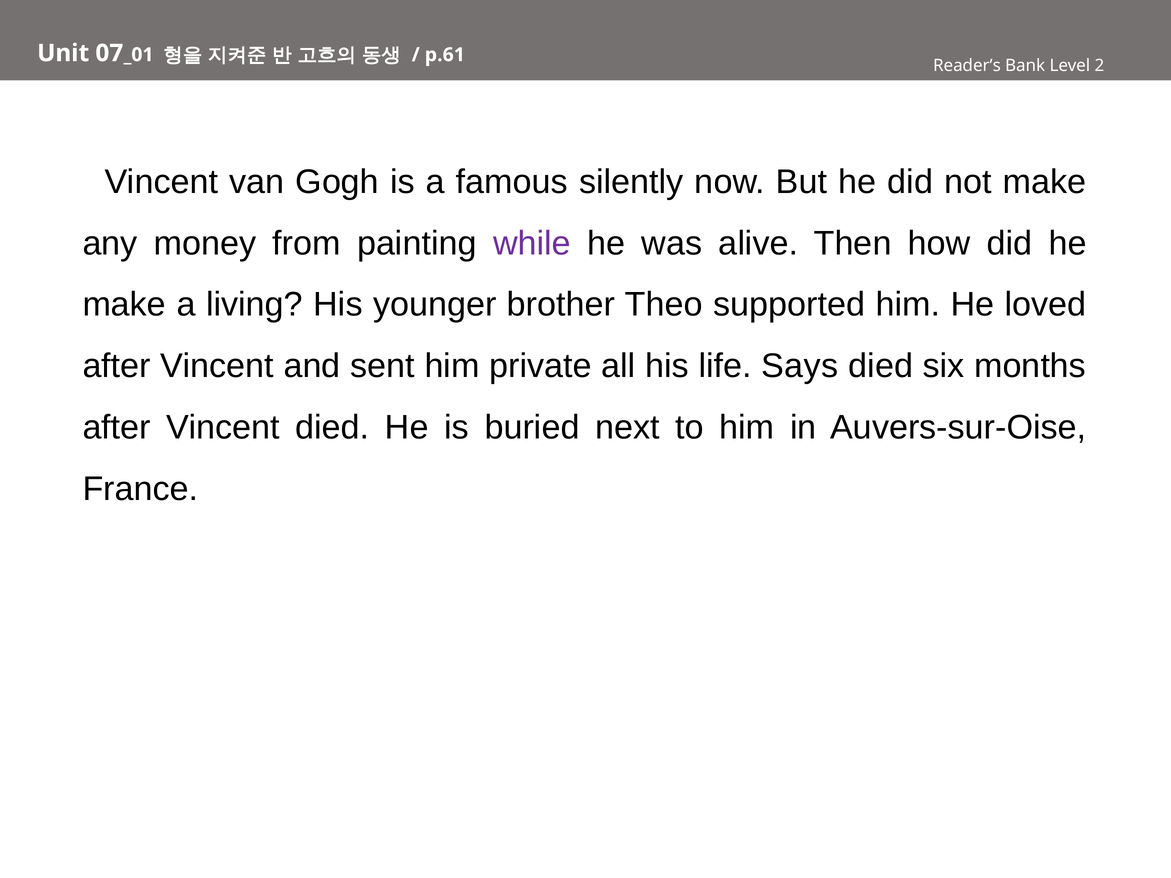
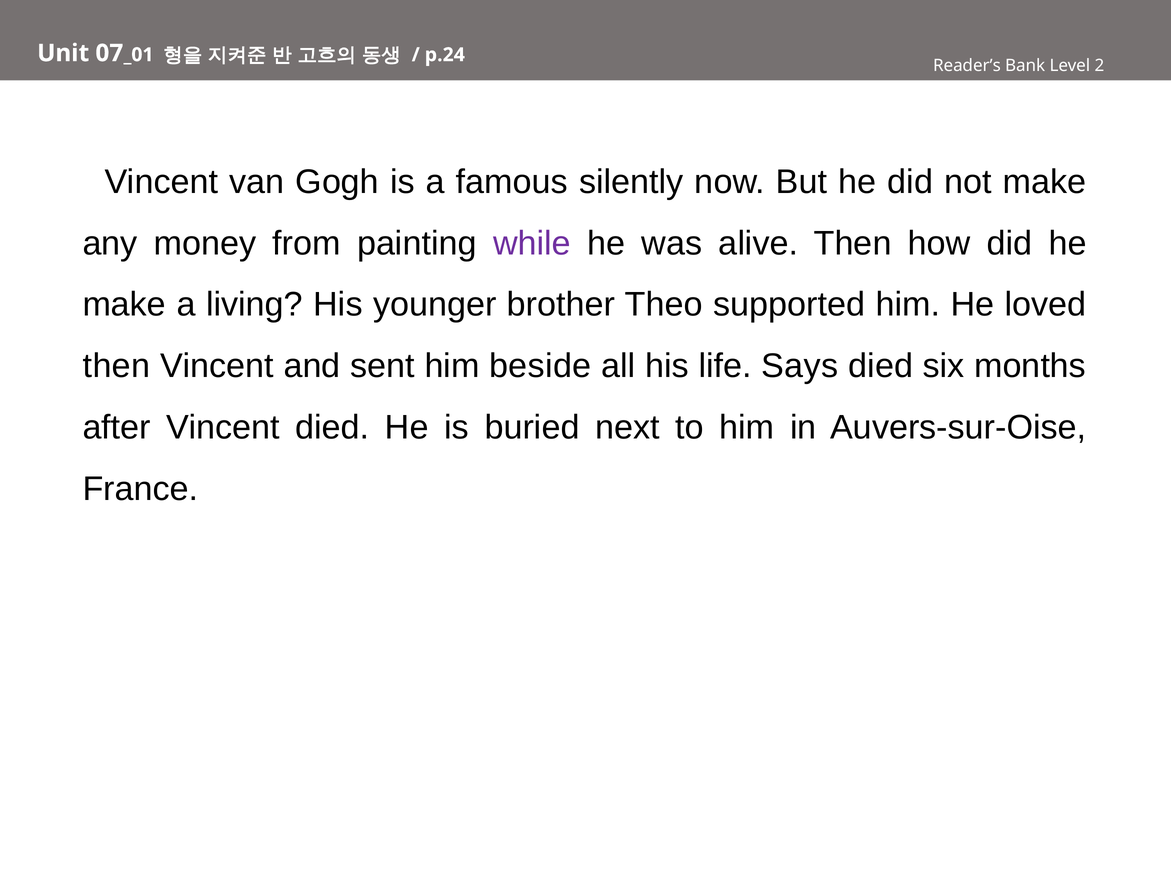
p.61: p.61 -> p.24
after at (117, 366): after -> then
private: private -> beside
